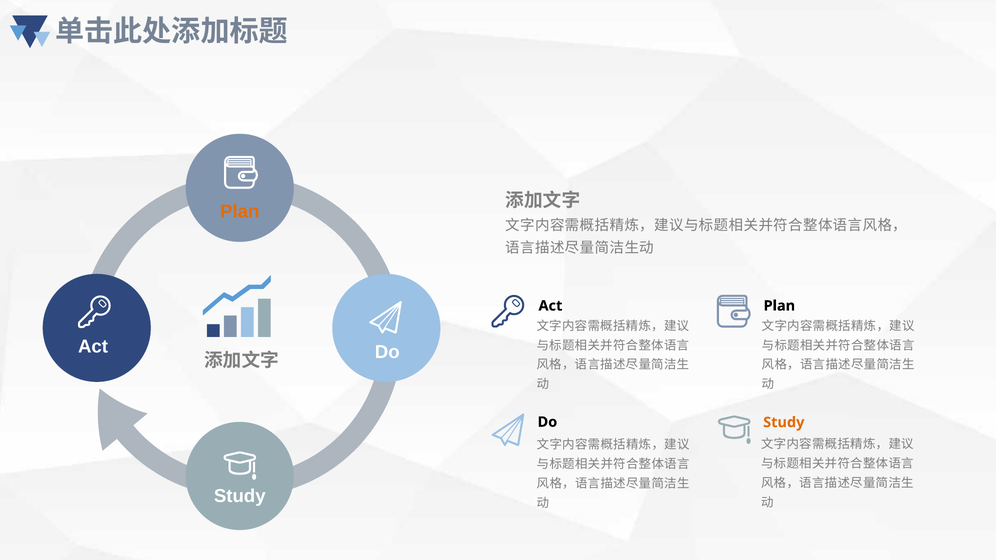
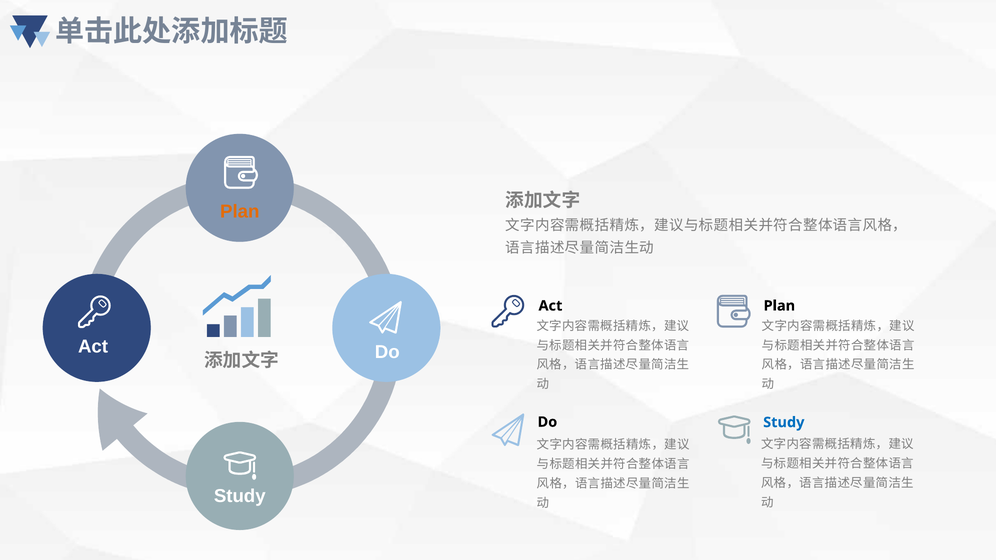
Study at (784, 423) colour: orange -> blue
